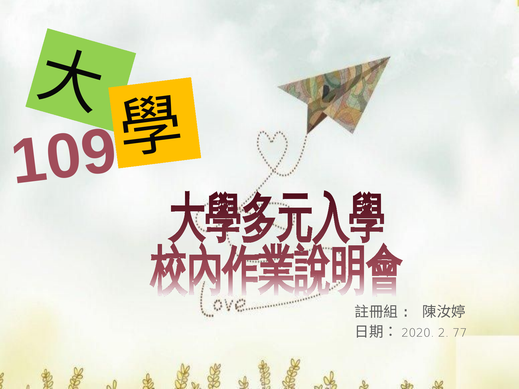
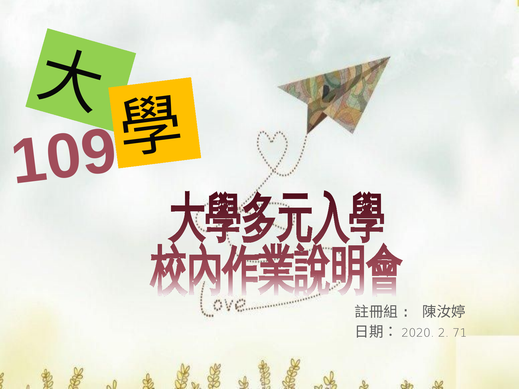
77: 77 -> 71
